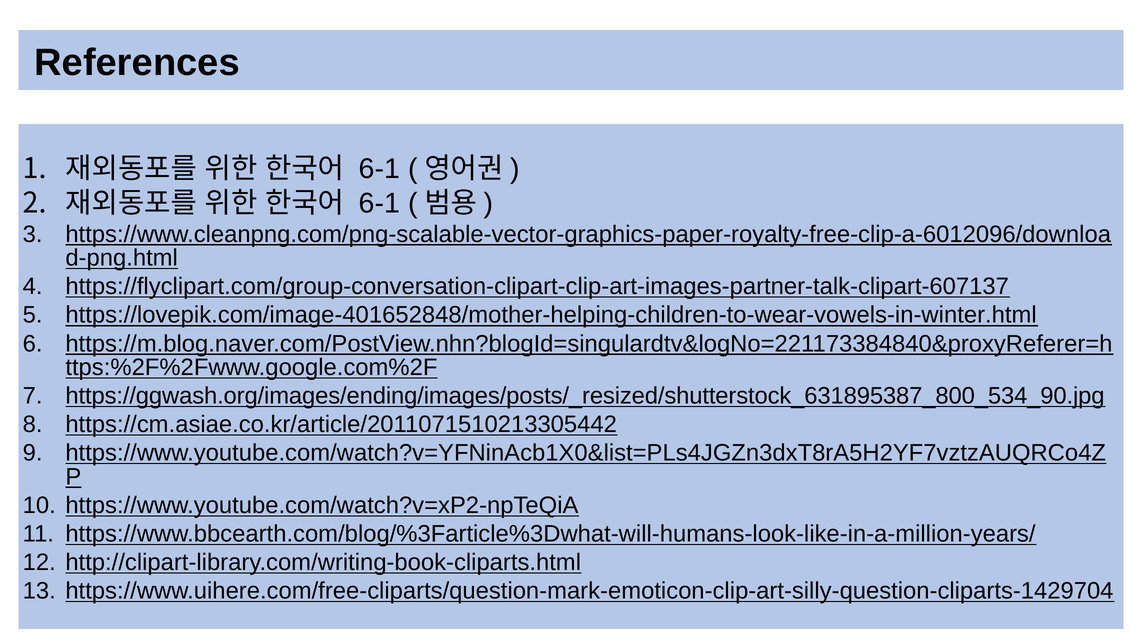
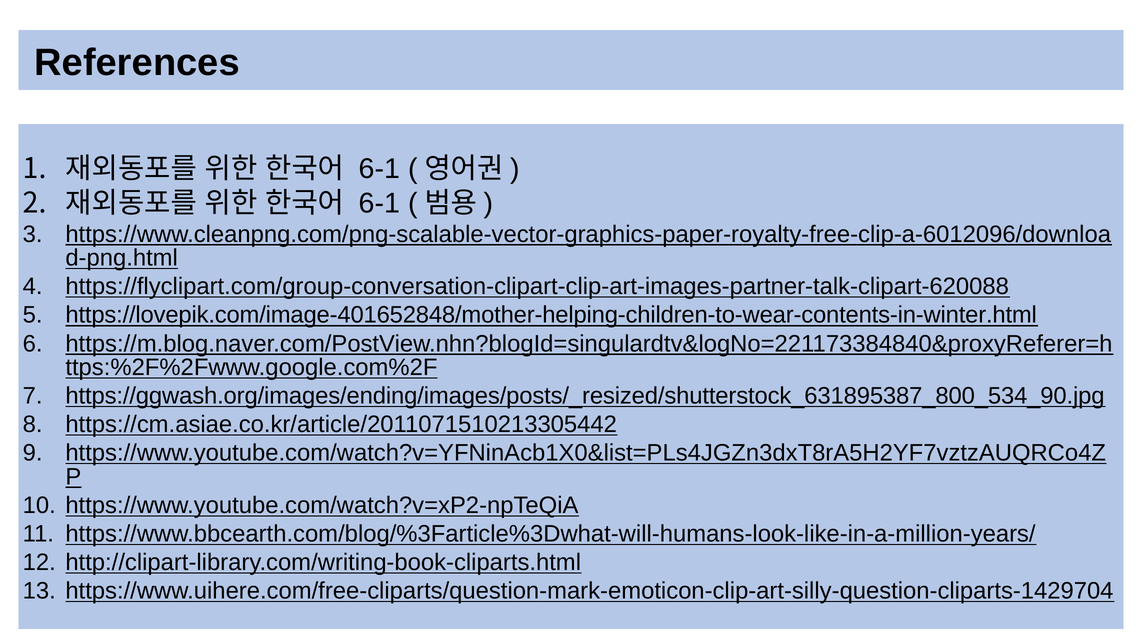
https://flyclipart.com/group-conversation-clipart-clip-art-images-partner-talk-clipart-607137: https://flyclipart.com/group-conversation-clipart-clip-art-images-partner-talk-clipart-607137 -> https://flyclipart.com/group-conversation-clipart-clip-art-images-partner-talk-clipart-620088
https://lovepik.com/image-401652848/mother-helping-children-to-wear-vowels-in-winter.html: https://lovepik.com/image-401652848/mother-helping-children-to-wear-vowels-in-winter.html -> https://lovepik.com/image-401652848/mother-helping-children-to-wear-contents-in-winter.html
